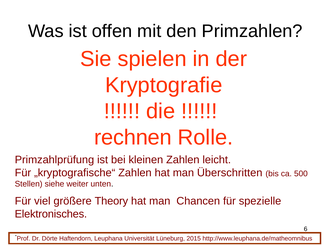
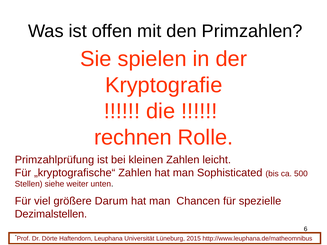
Überschritten: Überschritten -> Sophisticated
Theory: Theory -> Darum
Elektronisches: Elektronisches -> Dezimalstellen
